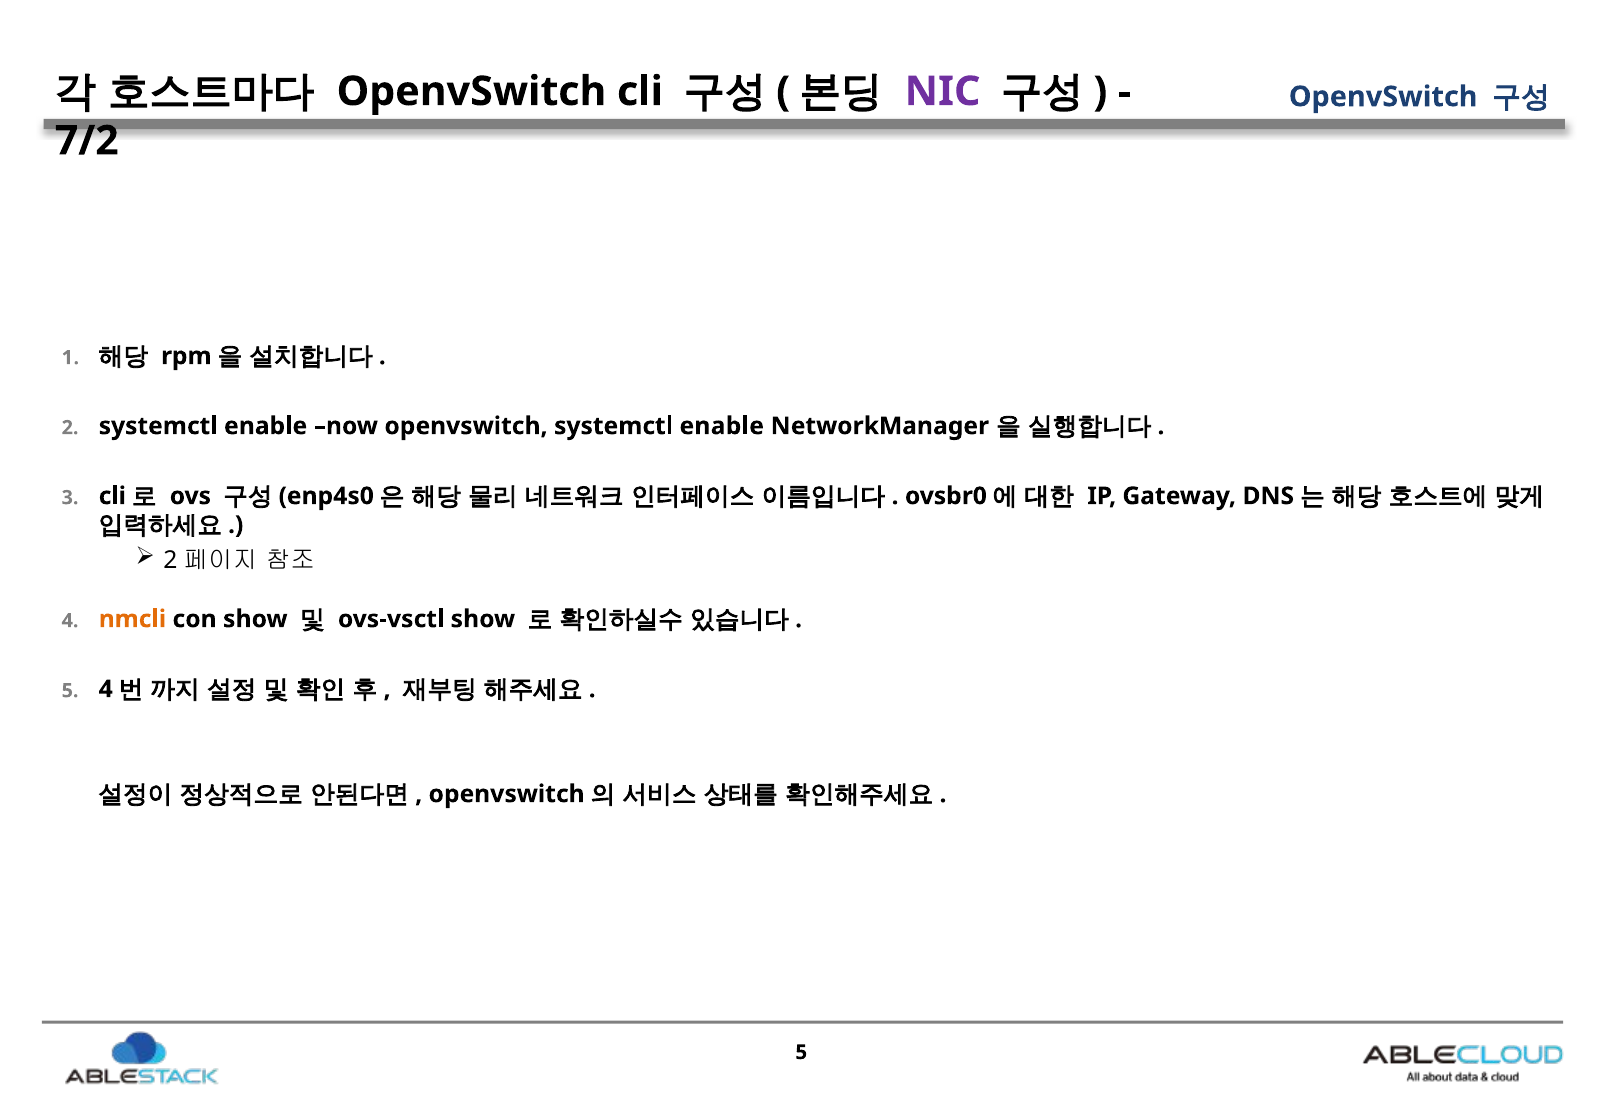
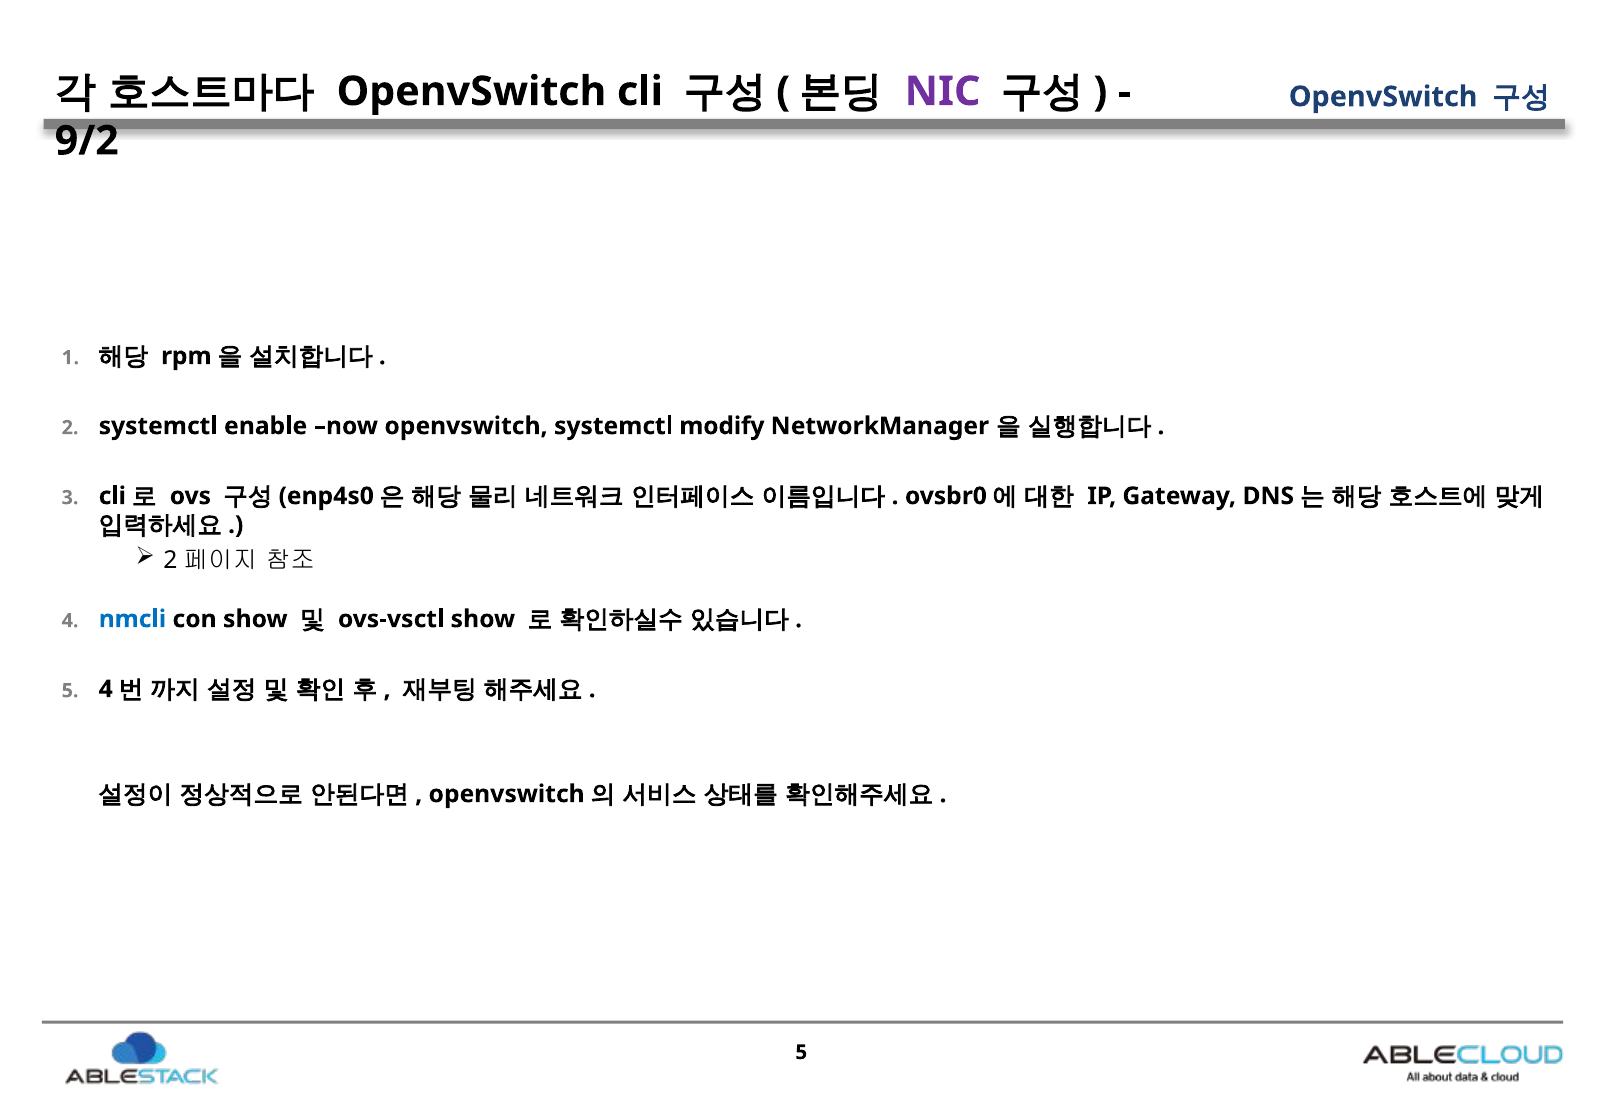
7/2: 7/2 -> 9/2
openvswitch systemctl enable: enable -> modify
nmcli colour: orange -> blue
